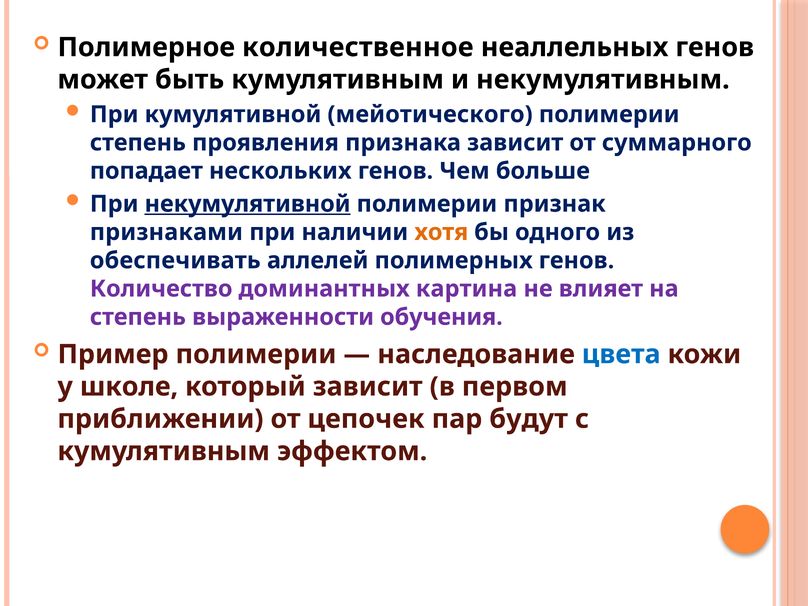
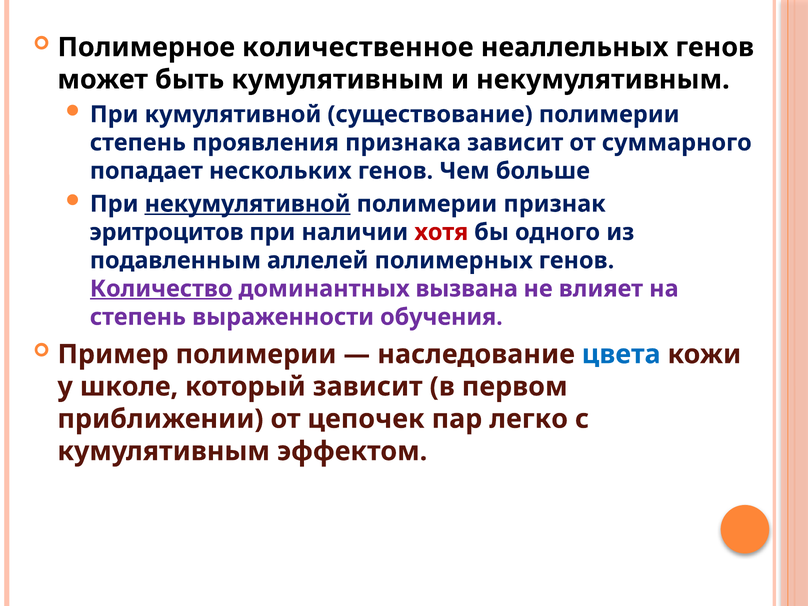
мейотического: мейотического -> существование
признаками: признаками -> эритроцитов
хотя colour: orange -> red
обеспечивать: обеспечивать -> подавленным
Количество underline: none -> present
картина: картина -> вызвана
будут: будут -> легко
